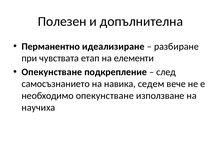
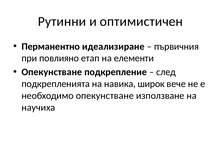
Полезен: Полезен -> Рутинни
допълнителна: допълнителна -> оптимистичен
разбиране: разбиране -> първичния
чувствата: чувствата -> повлияно
самосъзнанието: самосъзнанието -> подкрепленията
седем: седем -> широк
